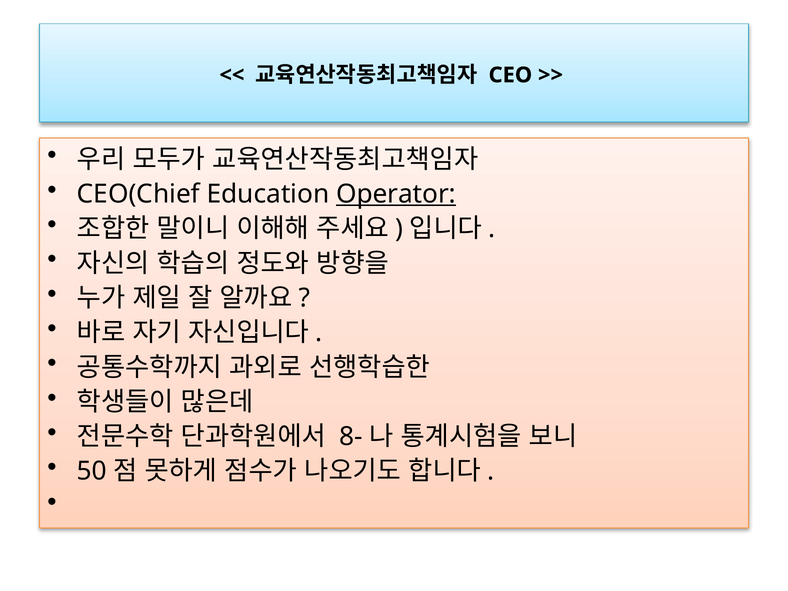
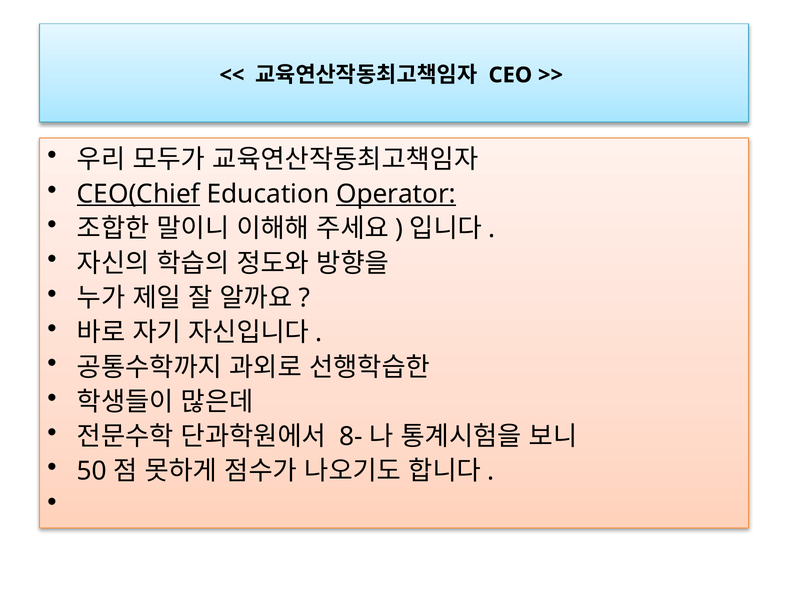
CEO(Chief underline: none -> present
